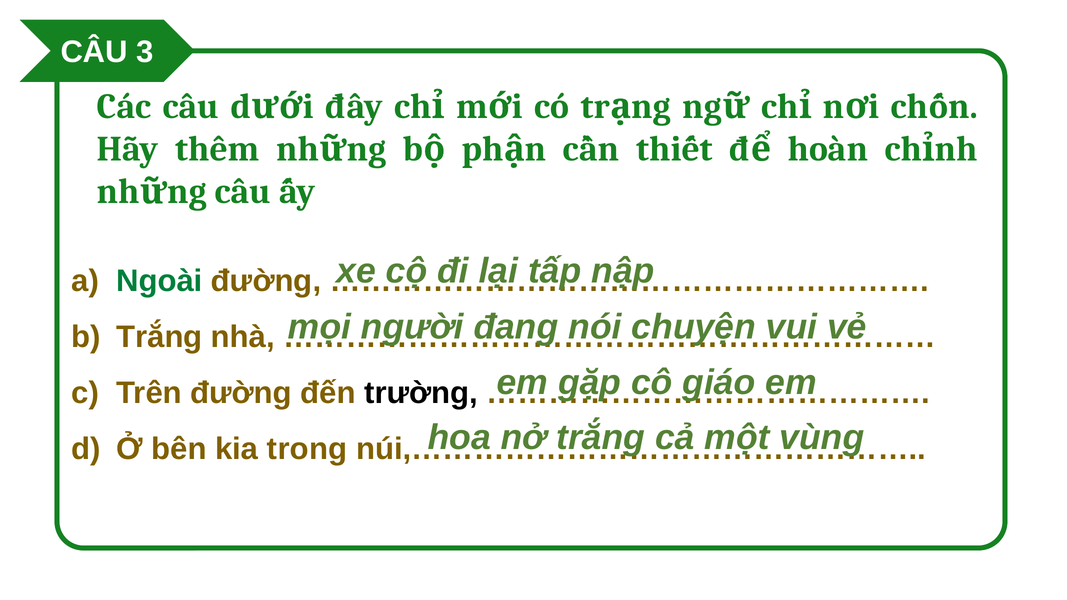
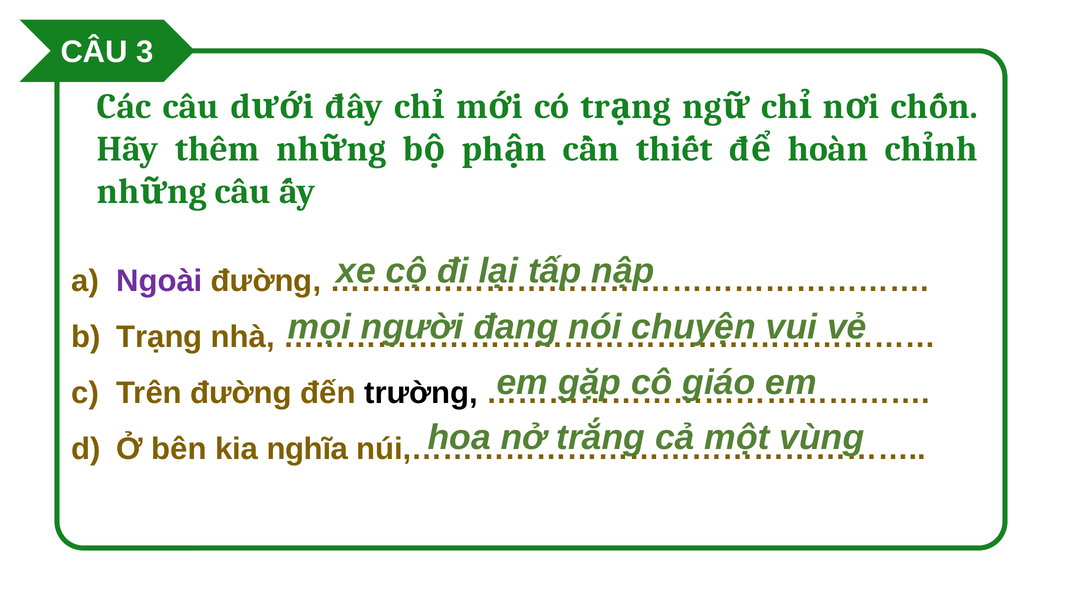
Ngoài colour: green -> purple
Trắng at (159, 337): Trắng -> Trạng
trong: trong -> nghĩa
